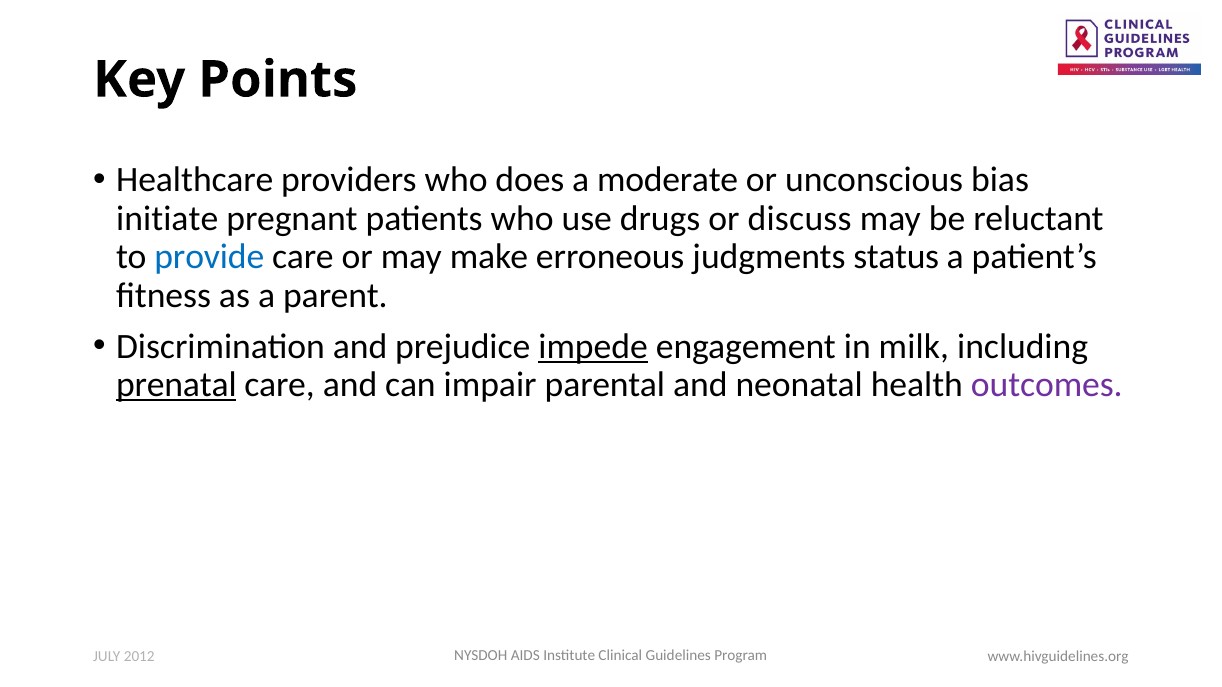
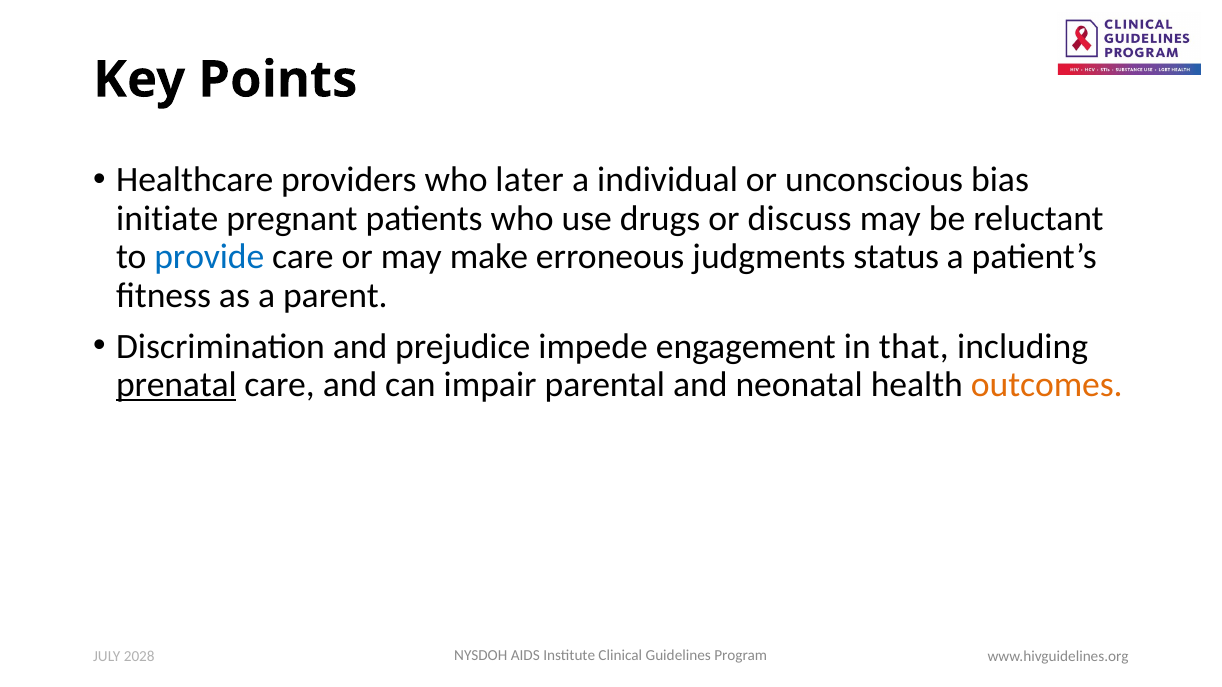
does: does -> later
moderate: moderate -> individual
impede underline: present -> none
milk: milk -> that
outcomes colour: purple -> orange
2012: 2012 -> 2028
